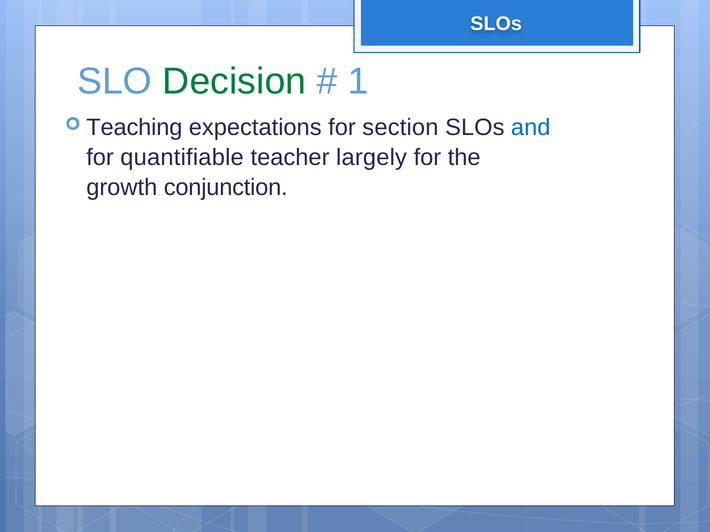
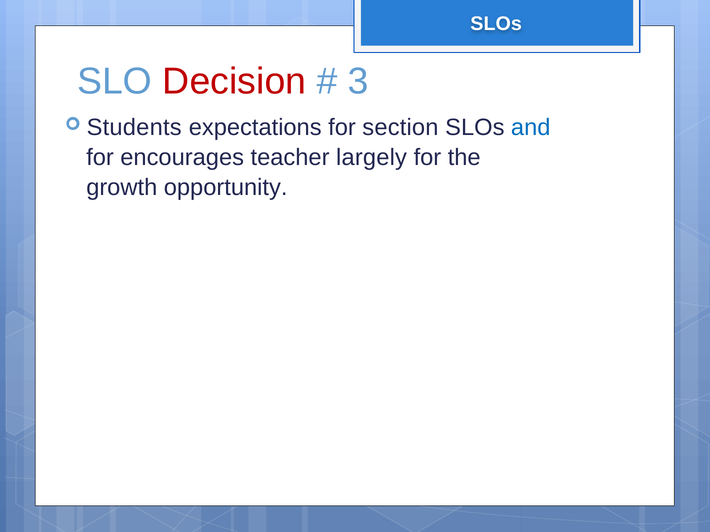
Decision colour: green -> red
1: 1 -> 3
Teaching: Teaching -> Students
quantifiable: quantifiable -> encourages
conjunction: conjunction -> opportunity
